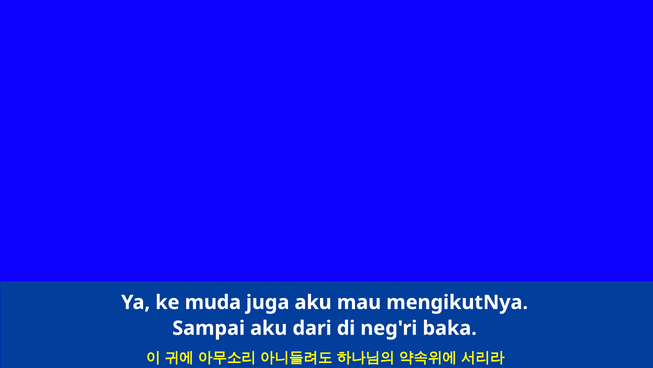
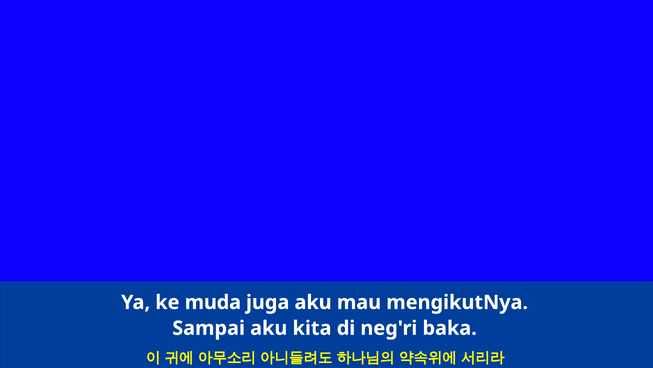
dari: dari -> kita
